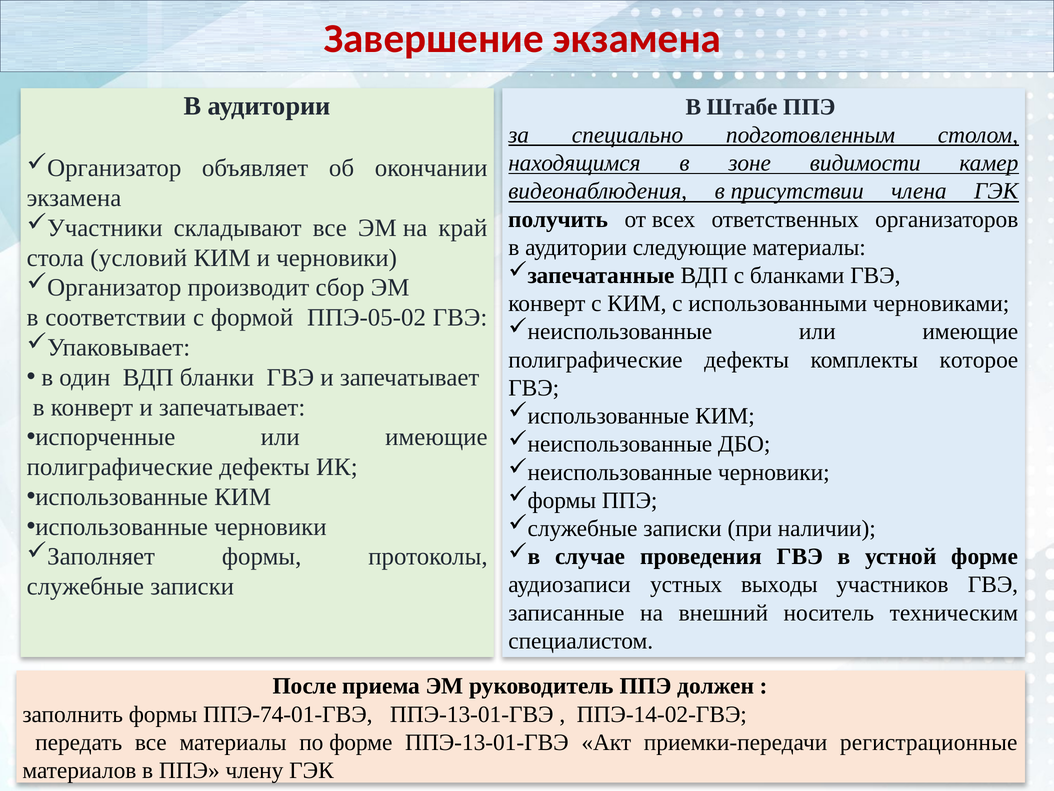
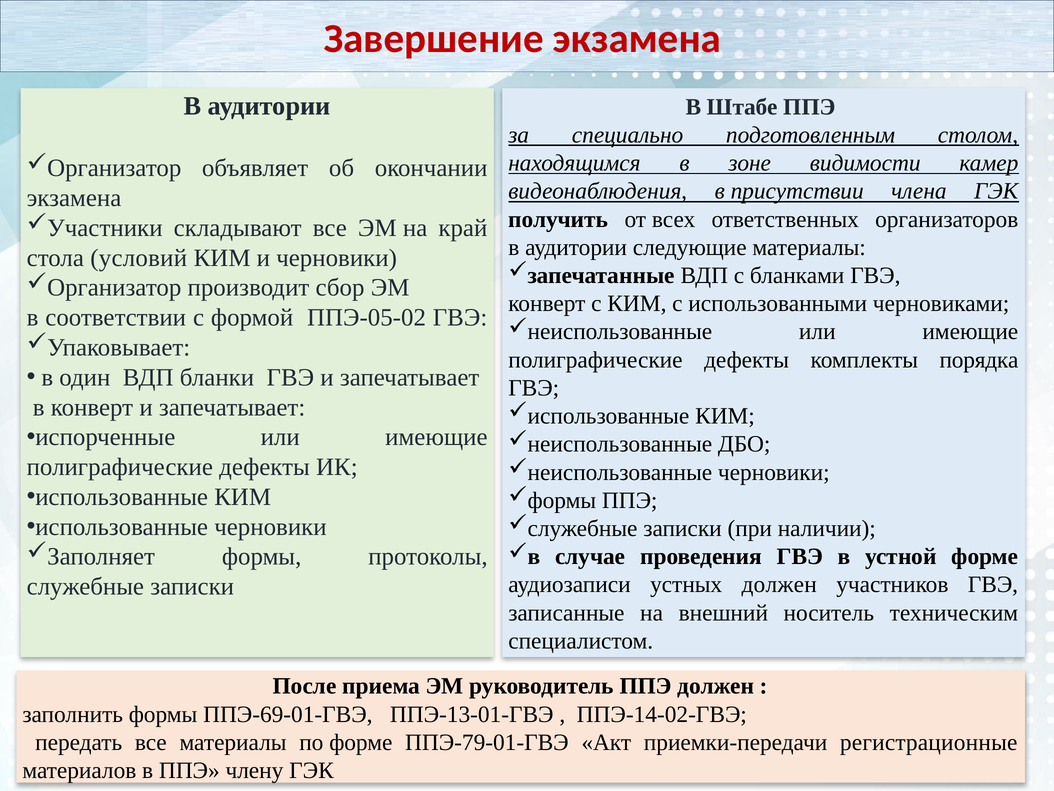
которое: которое -> порядка
устных выходы: выходы -> должен
ППЭ-74-01-ГВЭ: ППЭ-74-01-ГВЭ -> ППЭ-69-01-ГВЭ
форме ППЭ-13-01-ГВЭ: ППЭ-13-01-ГВЭ -> ППЭ-79-01-ГВЭ
